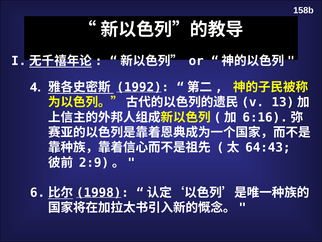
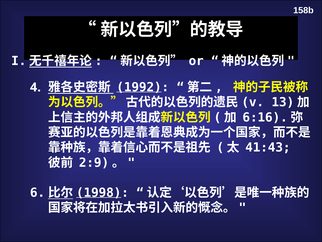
64:43: 64:43 -> 41:43
